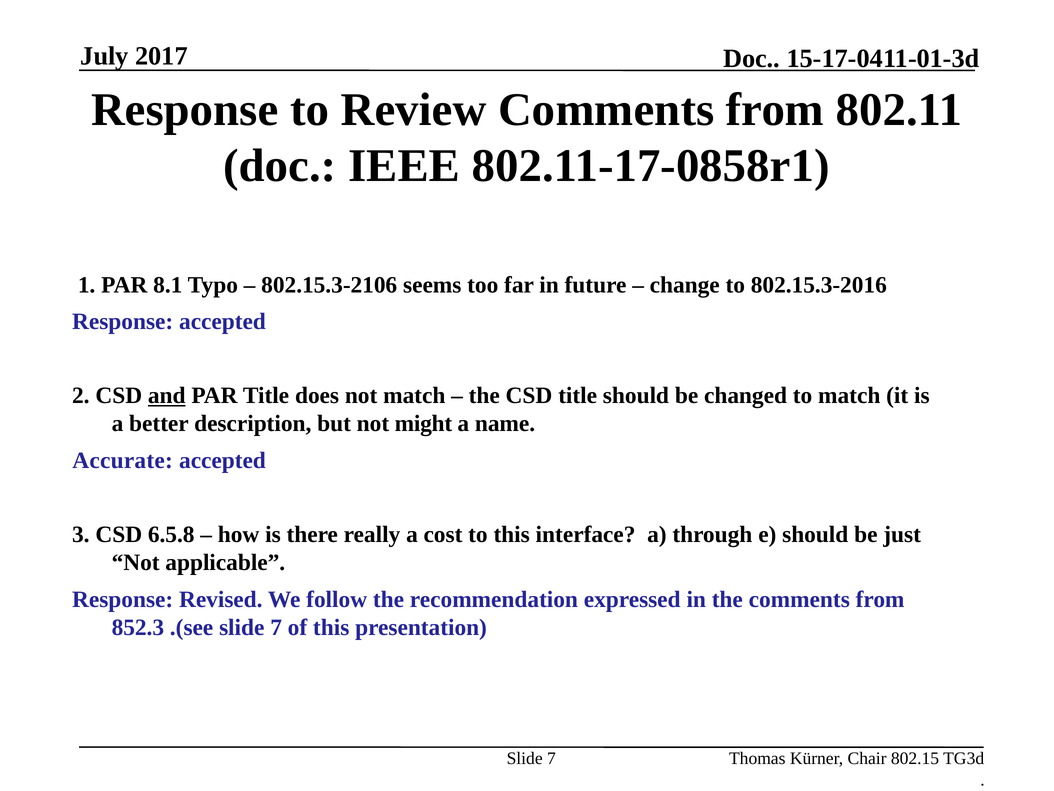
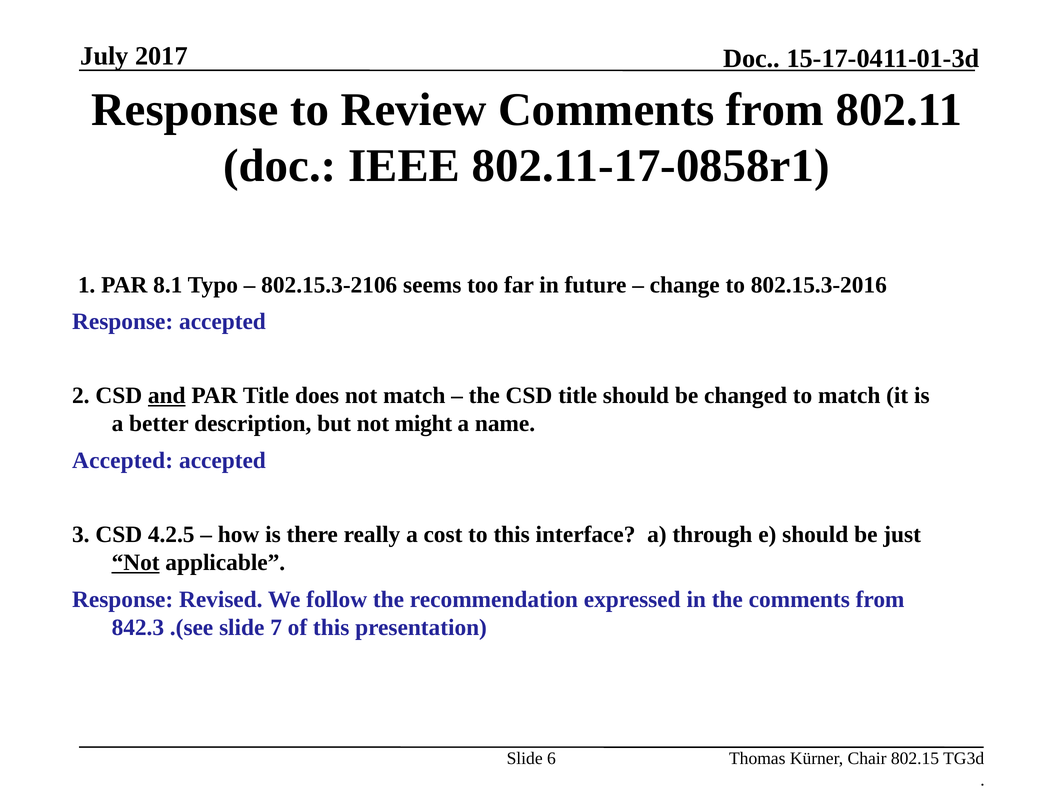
Accurate at (123, 460): Accurate -> Accepted
6.5.8: 6.5.8 -> 4.2.5
Not at (136, 562) underline: none -> present
852.3: 852.3 -> 842.3
7 at (551, 758): 7 -> 6
